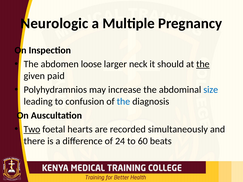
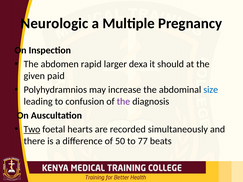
loose: loose -> rapid
neck: neck -> dexa
the at (203, 64) underline: present -> none
the at (123, 102) colour: blue -> purple
24: 24 -> 50
60: 60 -> 77
